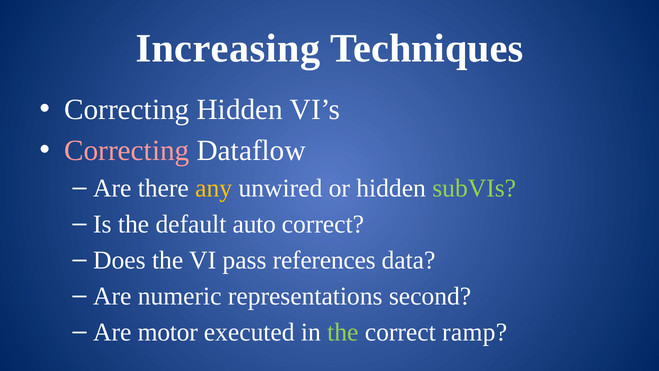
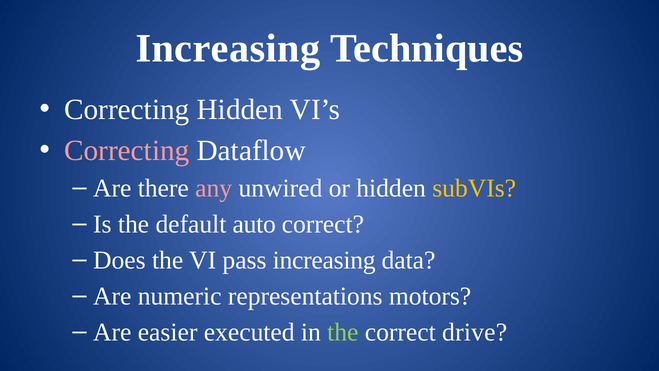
any colour: yellow -> pink
subVIs colour: light green -> yellow
pass references: references -> increasing
second: second -> motors
motor: motor -> easier
ramp: ramp -> drive
